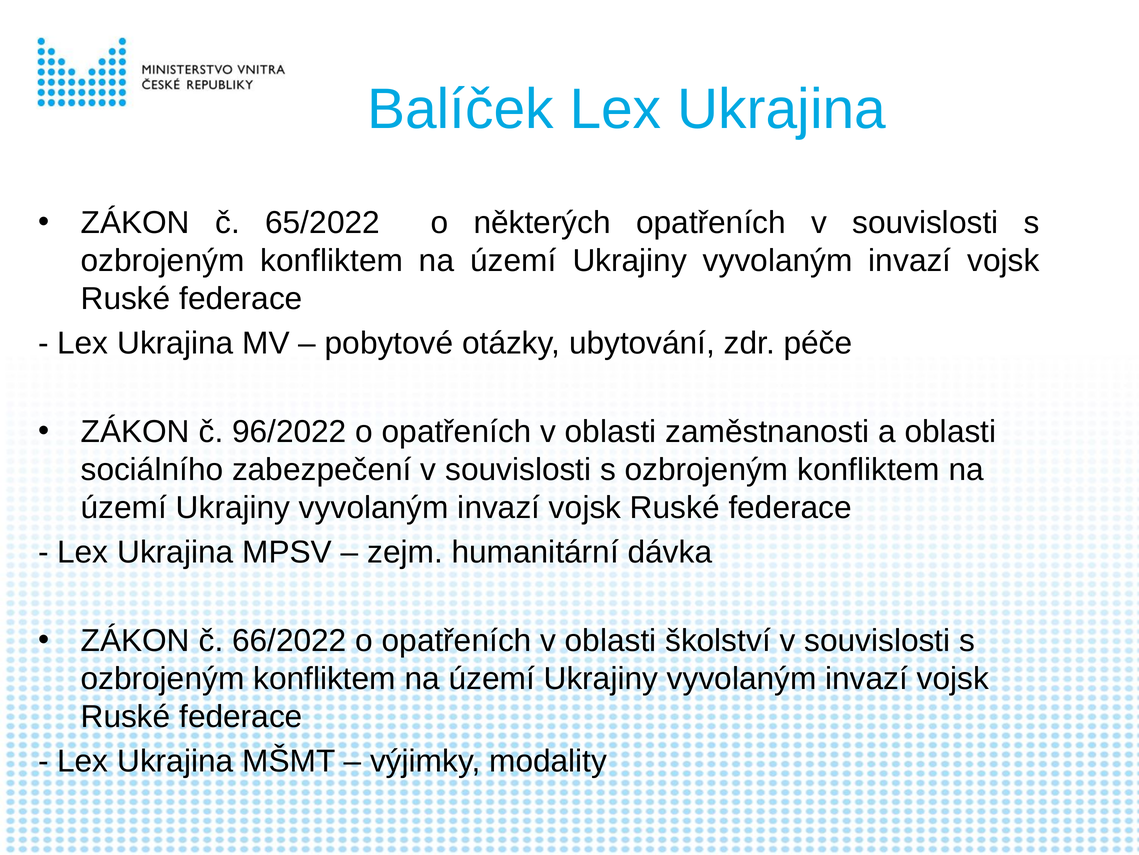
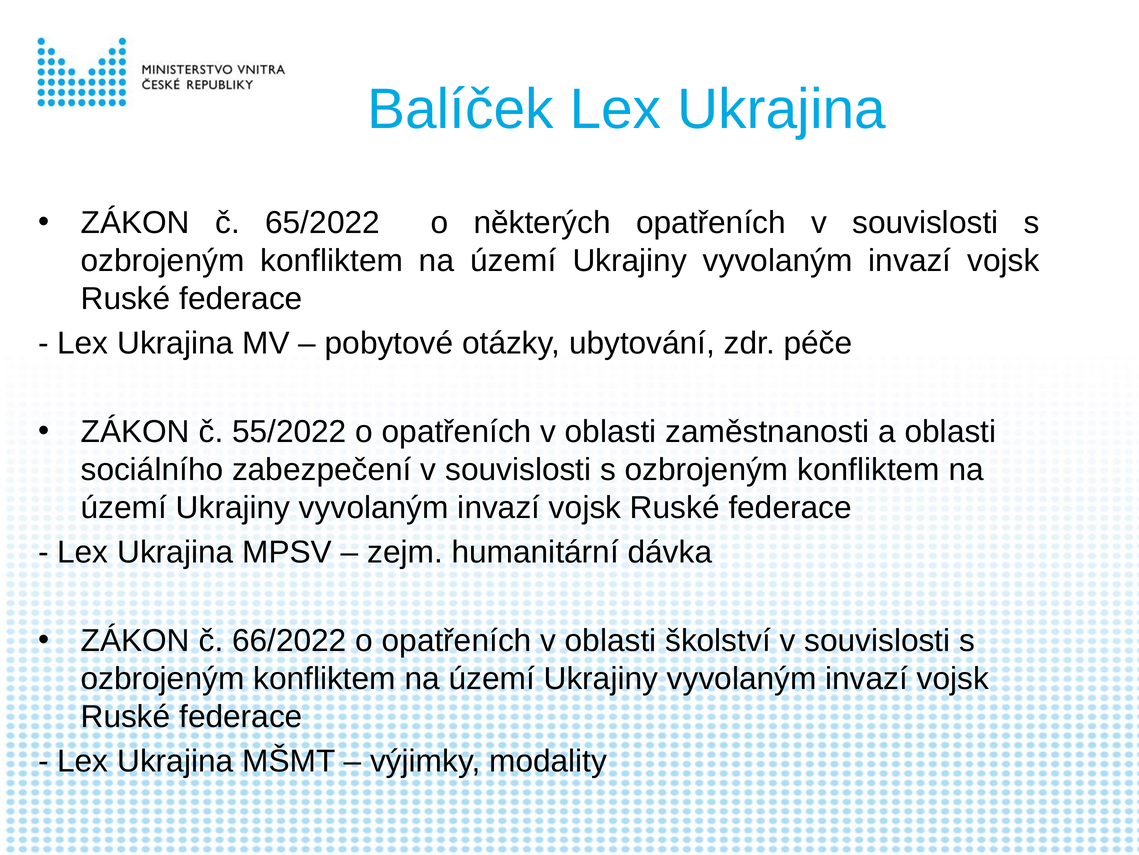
96/2022: 96/2022 -> 55/2022
